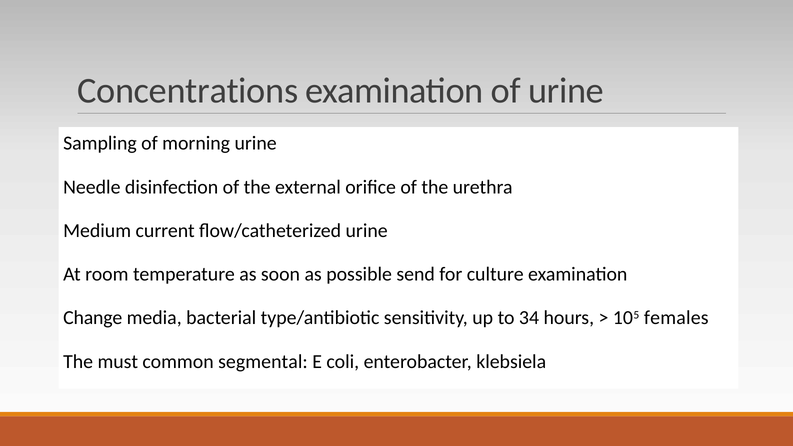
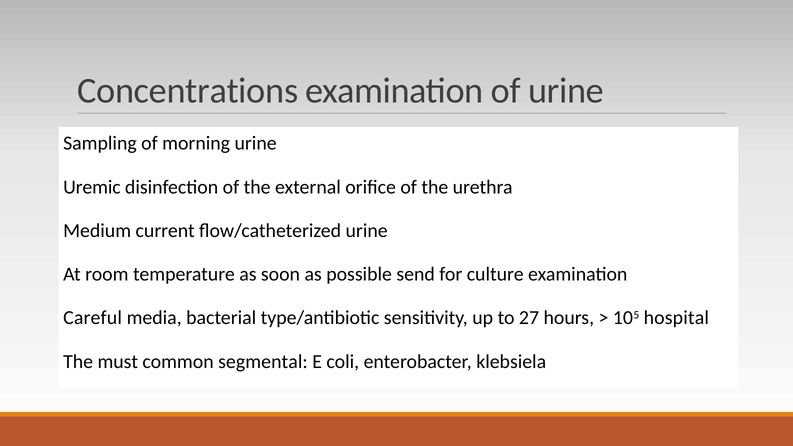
Needle: Needle -> Uremic
Change: Change -> Careful
34: 34 -> 27
females: females -> hospital
